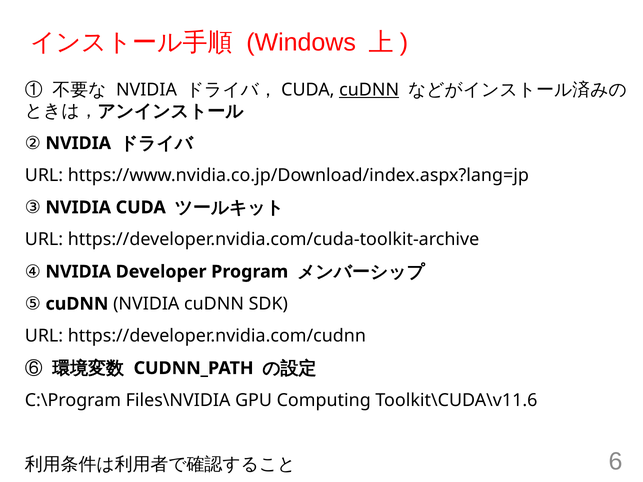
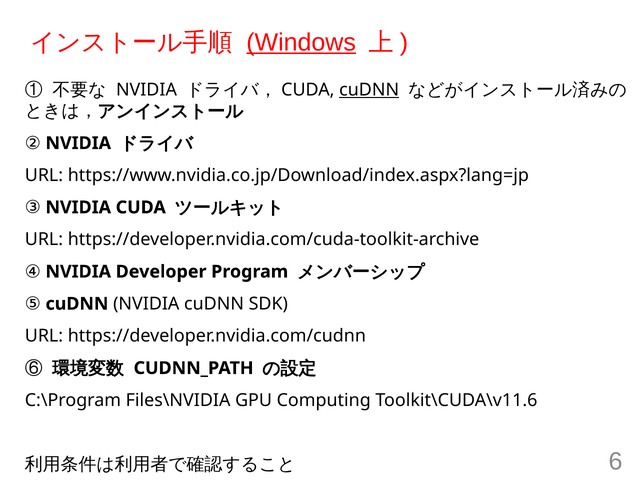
Windows underline: none -> present
